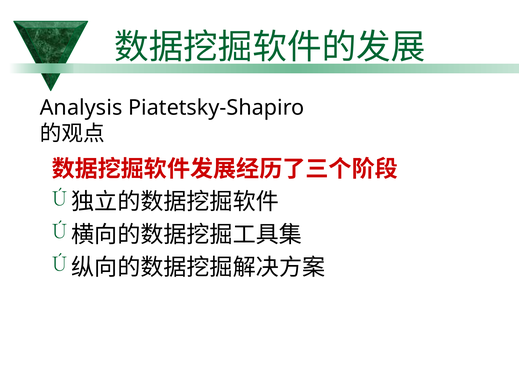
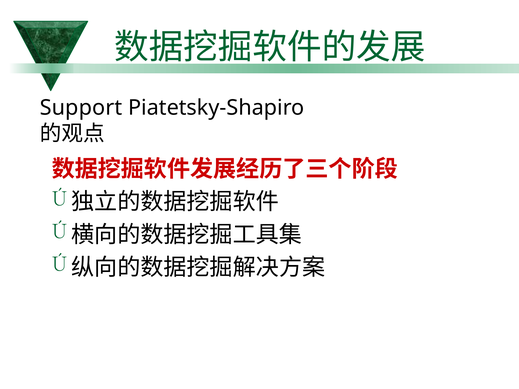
Analysis: Analysis -> Support
